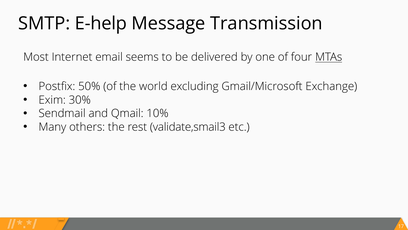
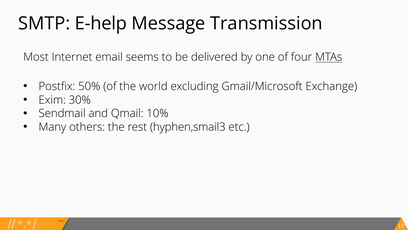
validate,smail3: validate,smail3 -> hyphen,smail3
